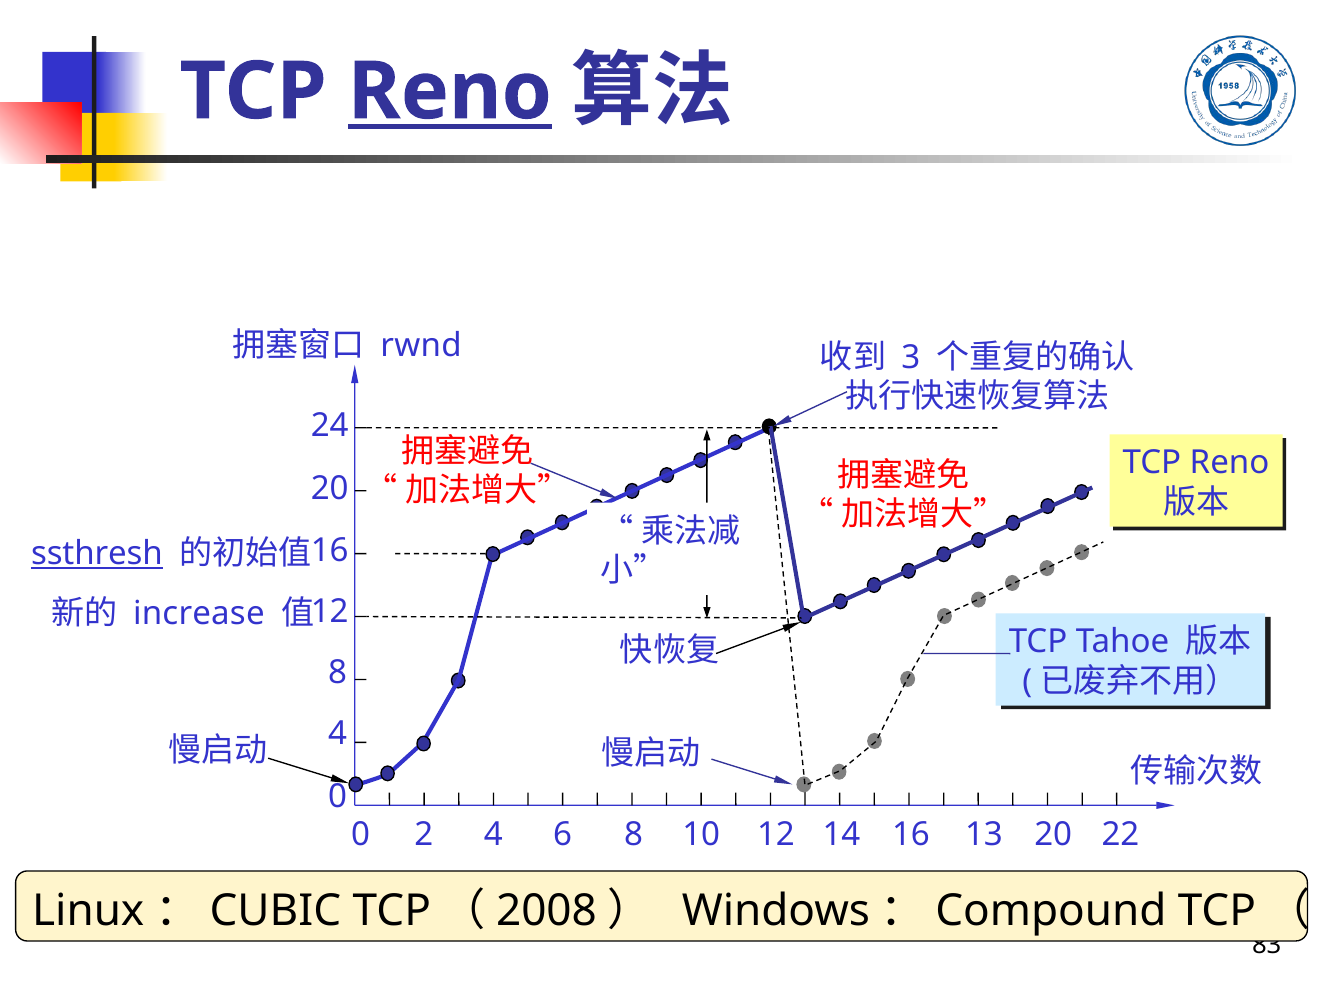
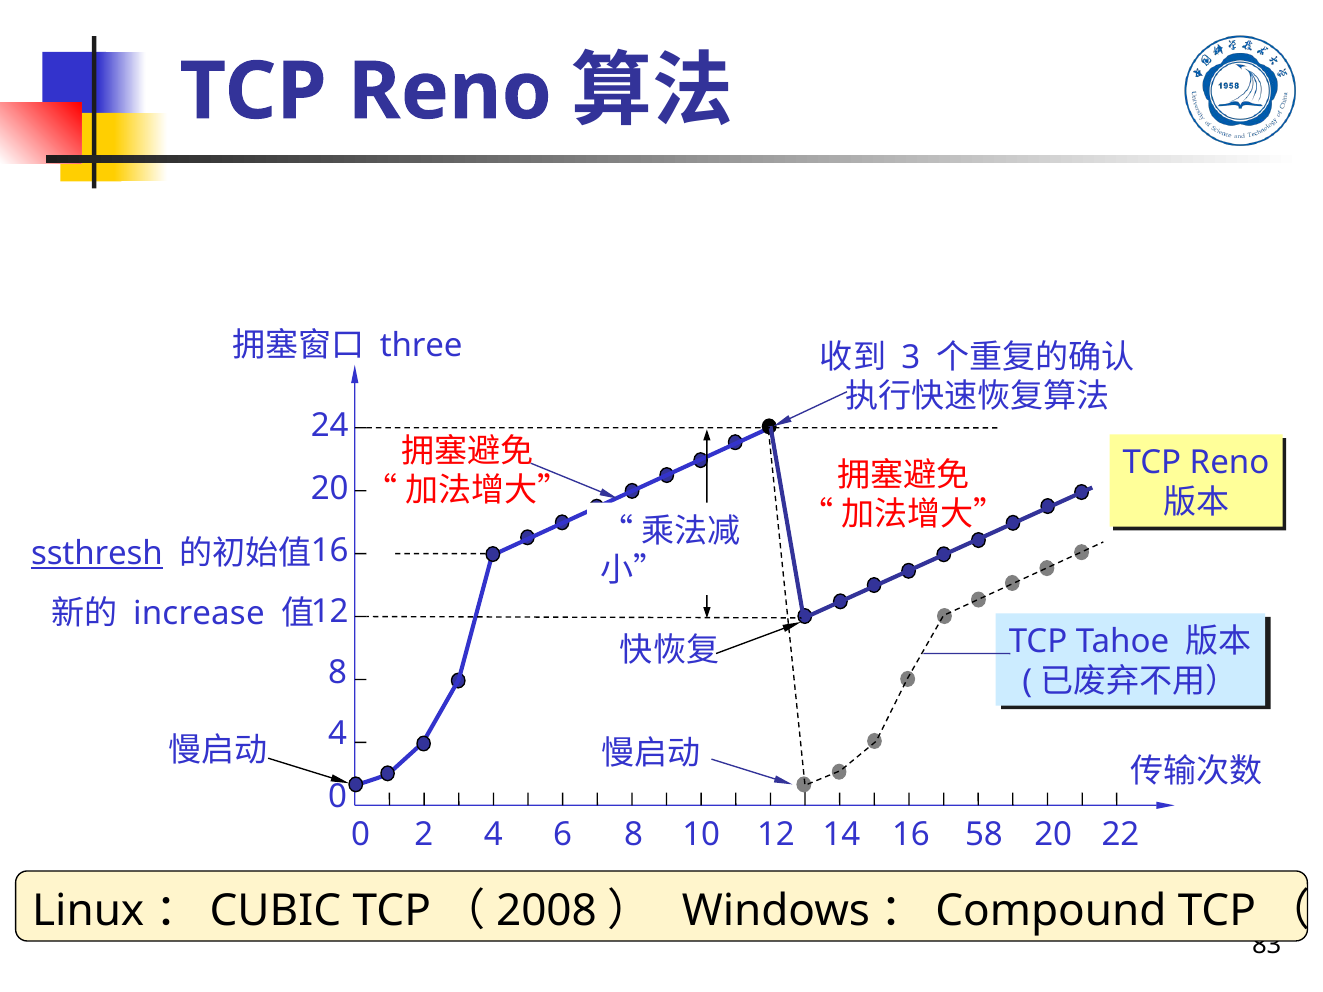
Reno at (450, 92) underline: present -> none
rwnd: rwnd -> three
13: 13 -> 58
